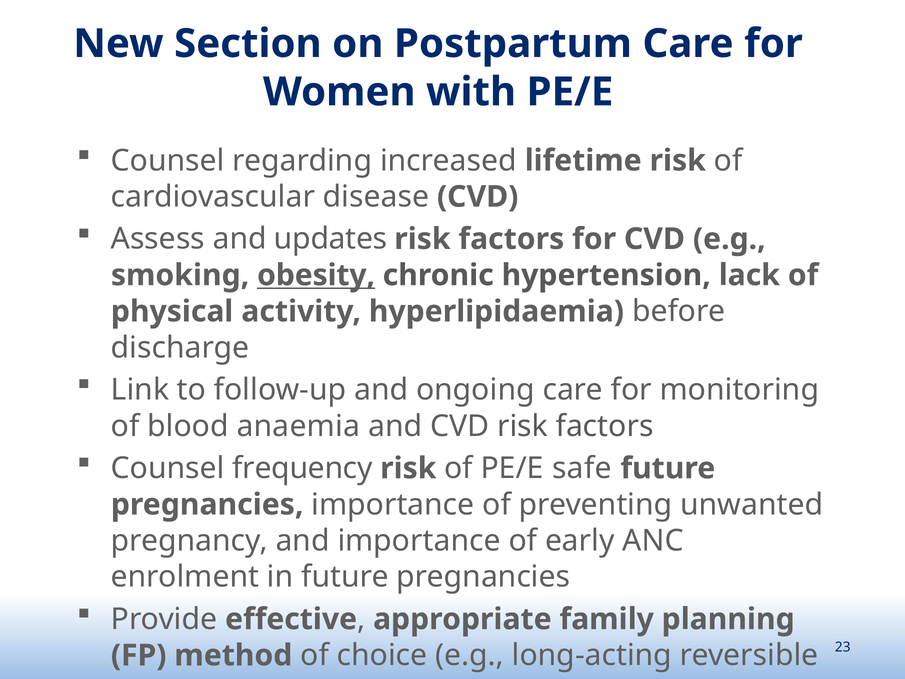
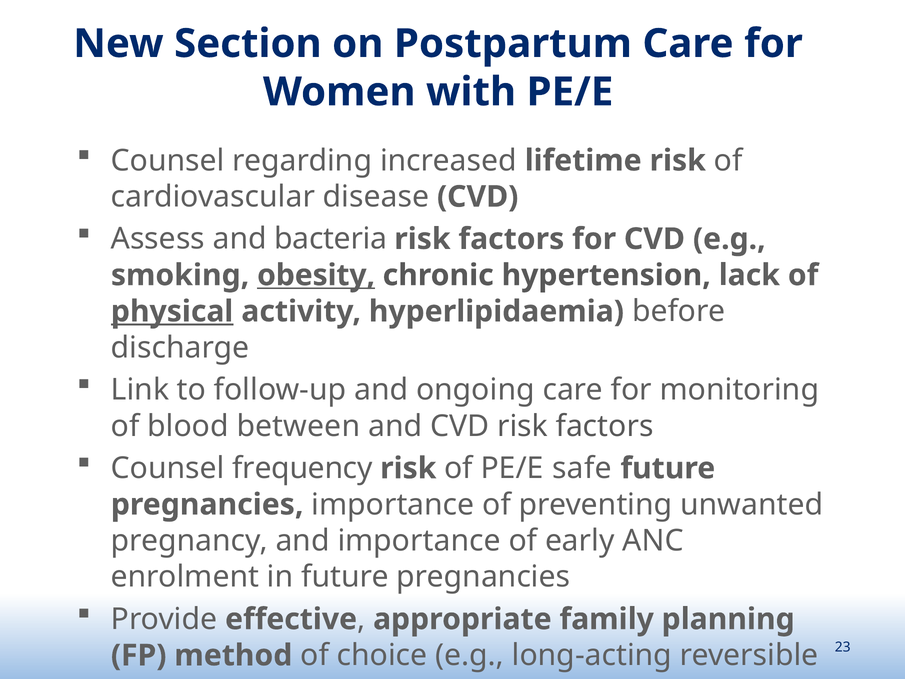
updates: updates -> bacteria
physical underline: none -> present
anaemia: anaemia -> between
